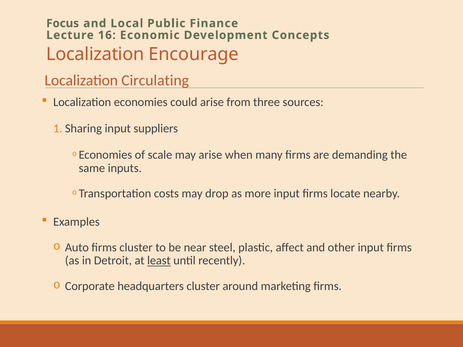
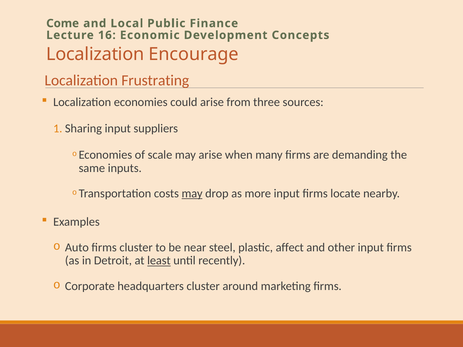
Focus: Focus -> Come
Circulating: Circulating -> Frustrating
may at (192, 194) underline: none -> present
